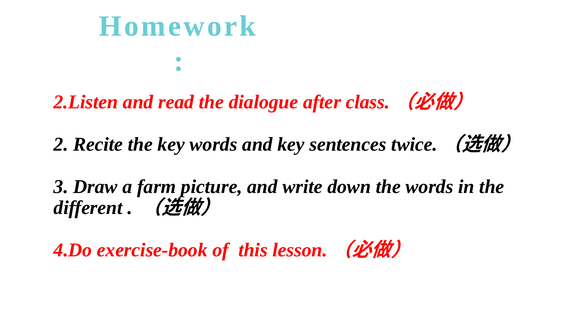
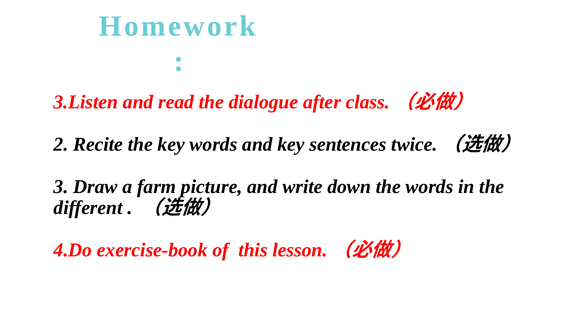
2.Listen: 2.Listen -> 3.Listen
